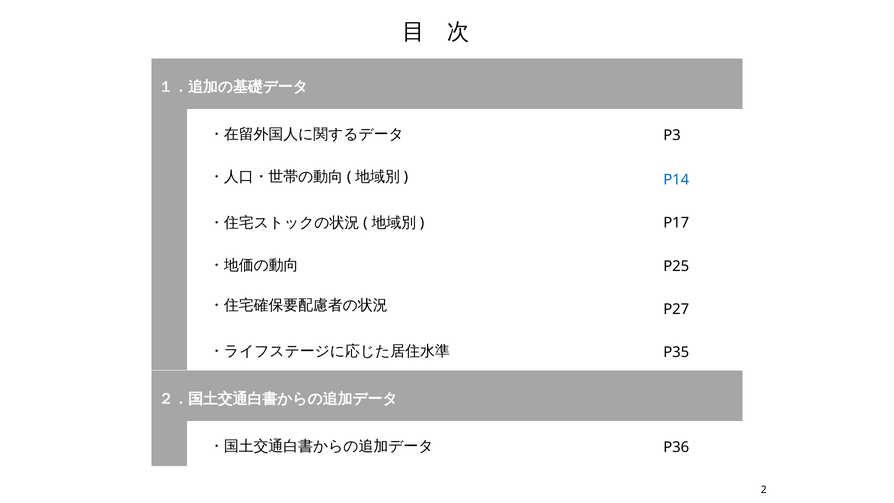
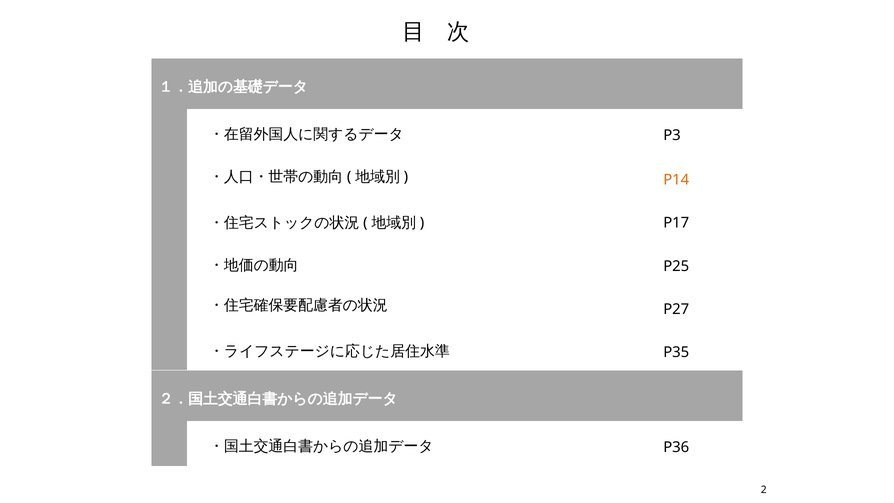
P14 colour: blue -> orange
